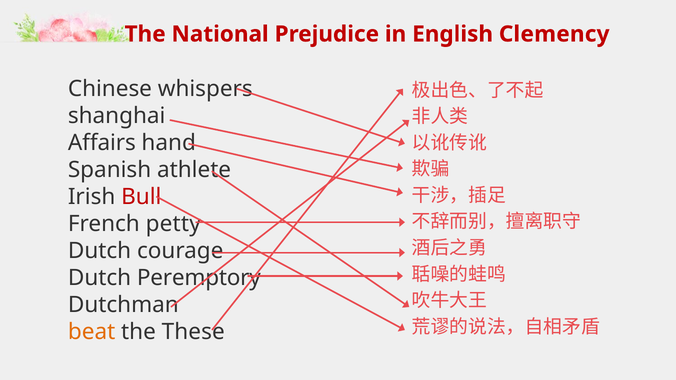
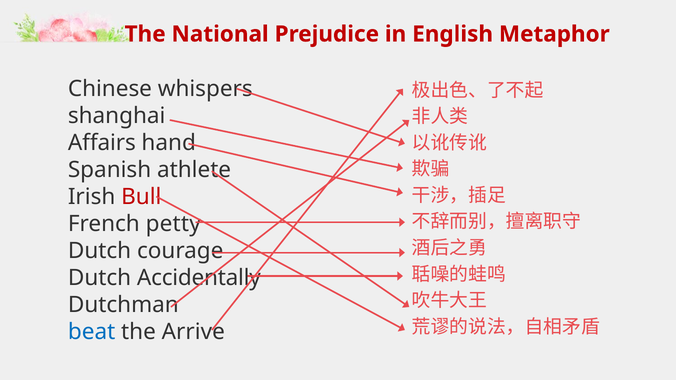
Clemency: Clemency -> Metaphor
Peremptory: Peremptory -> Accidentally
beat colour: orange -> blue
These: These -> Arrive
